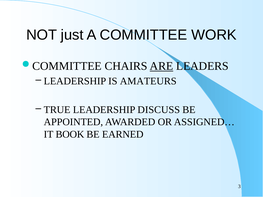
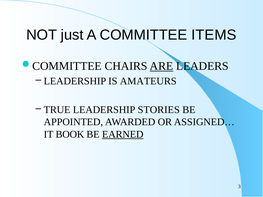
WORK: WORK -> ITEMS
DISCUSS: DISCUSS -> STORIES
EARNED underline: none -> present
